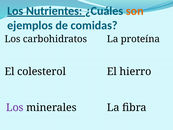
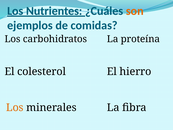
Los at (15, 107) colour: purple -> orange
